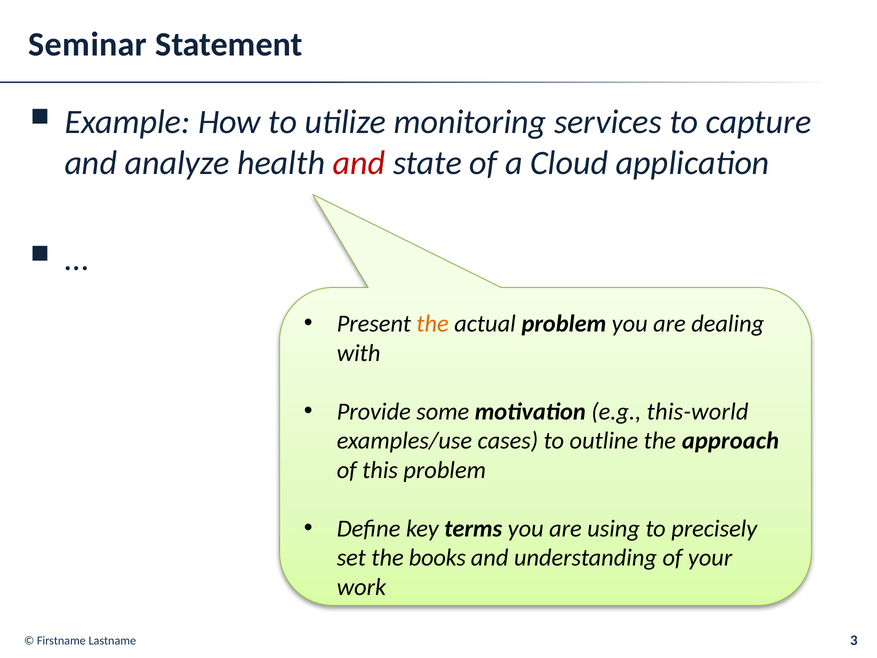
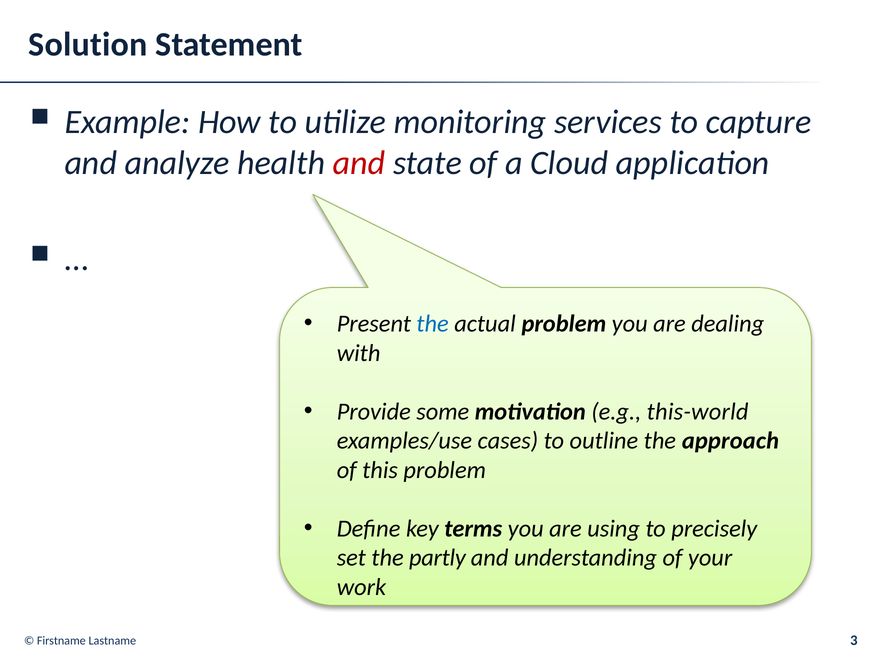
Seminar: Seminar -> Solution
the at (433, 324) colour: orange -> blue
books: books -> partly
